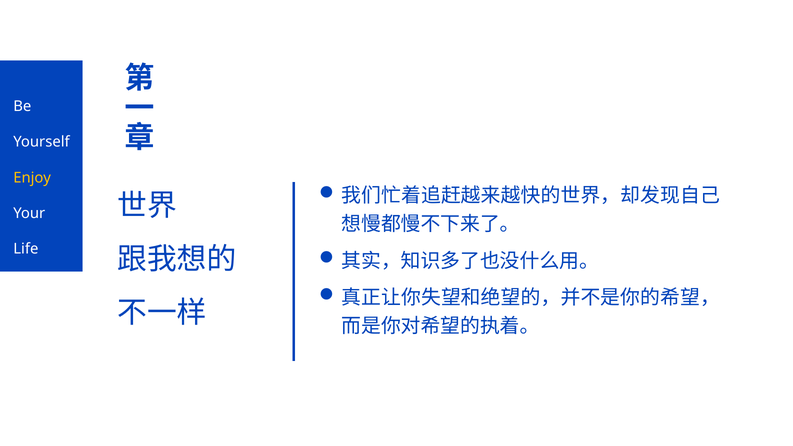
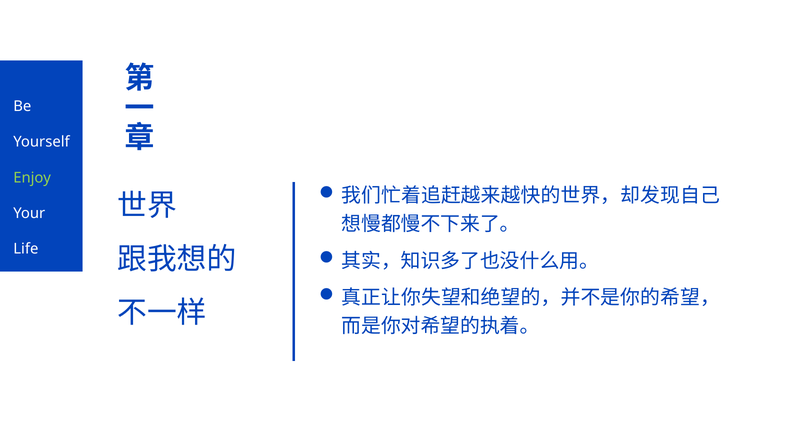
Enjoy colour: yellow -> light green
